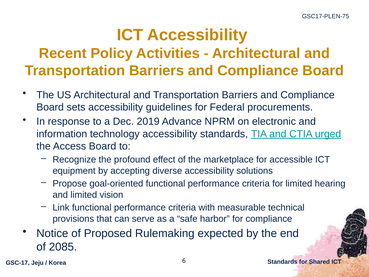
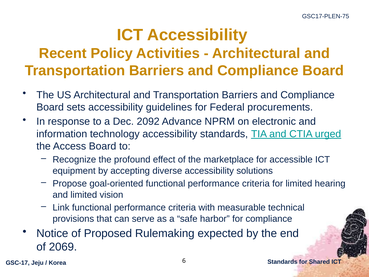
2019: 2019 -> 2092
2085: 2085 -> 2069
